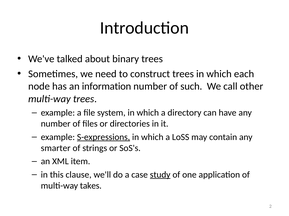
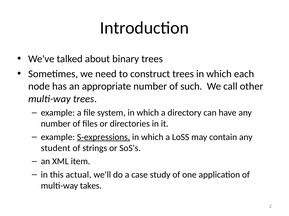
information: information -> appropriate
smarter: smarter -> student
clause: clause -> actual
study underline: present -> none
